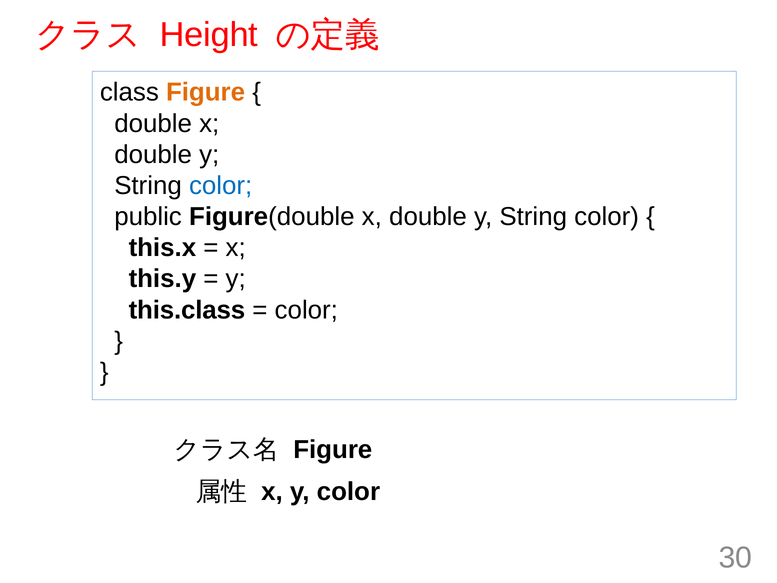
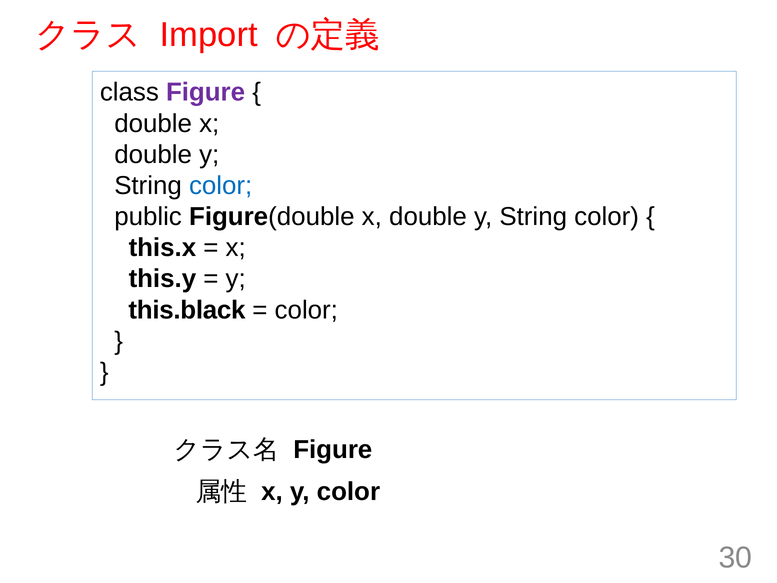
Height: Height -> Import
Figure at (206, 92) colour: orange -> purple
this.class: this.class -> this.black
